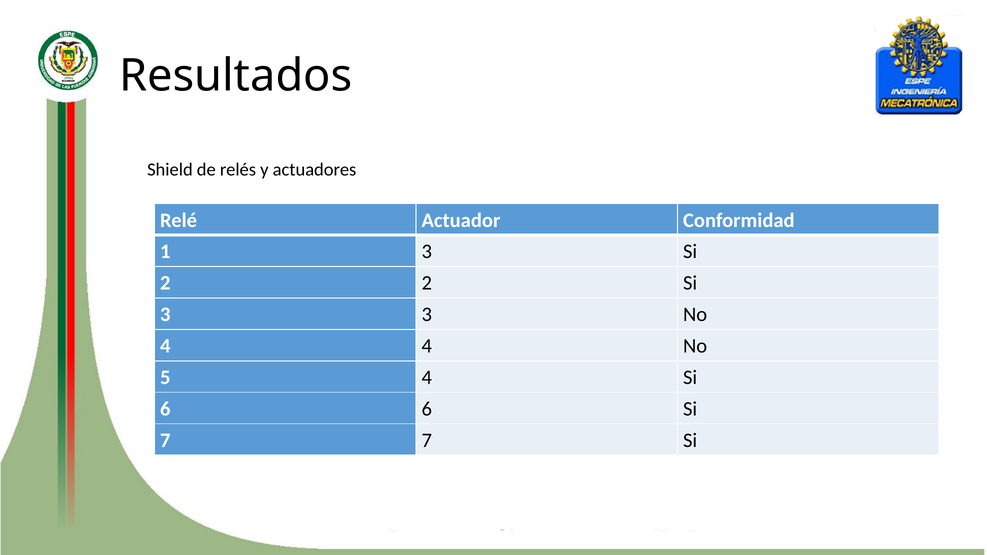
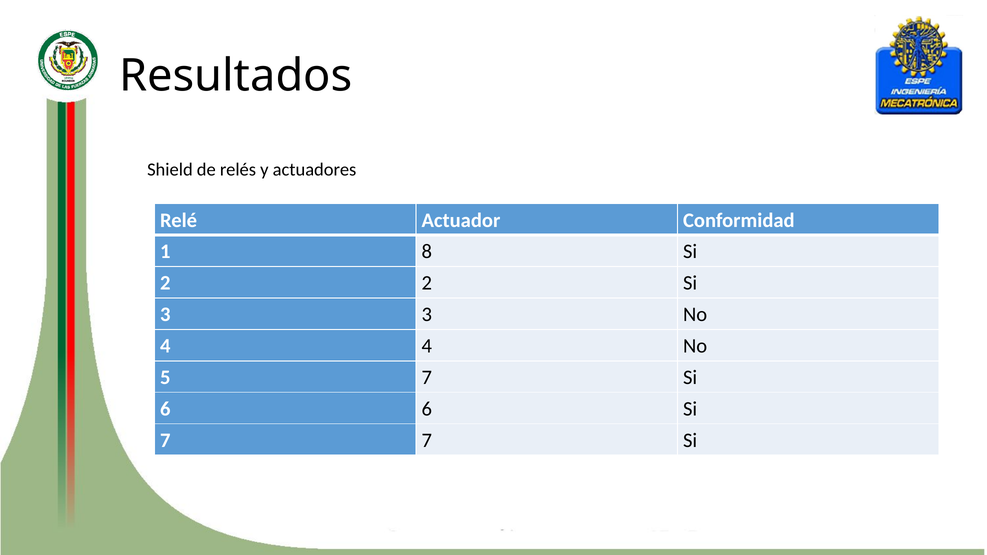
1 3: 3 -> 8
5 4: 4 -> 7
